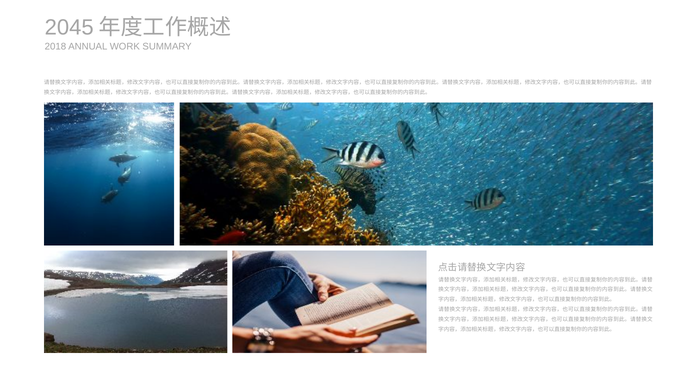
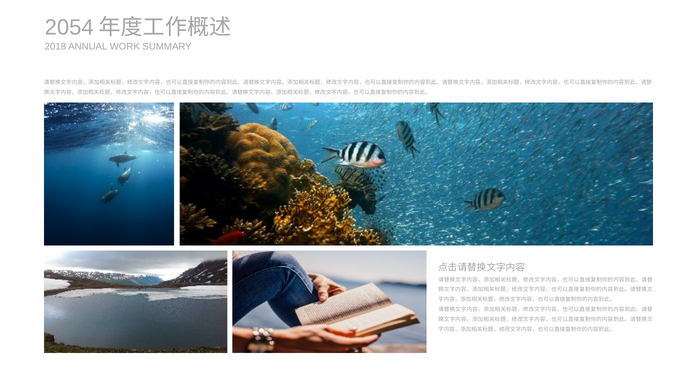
2045: 2045 -> 2054
